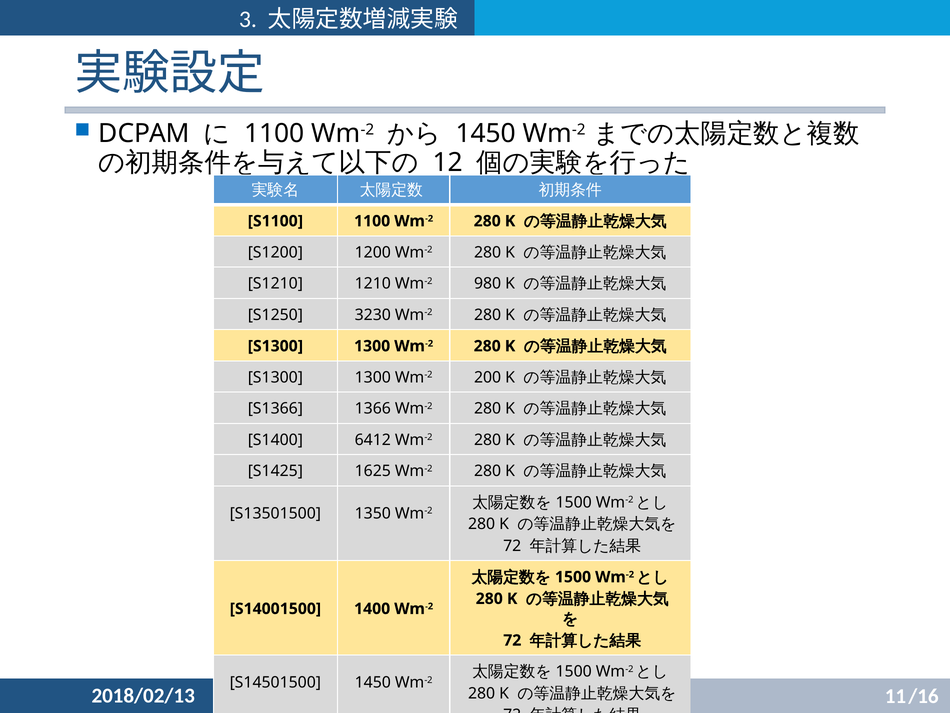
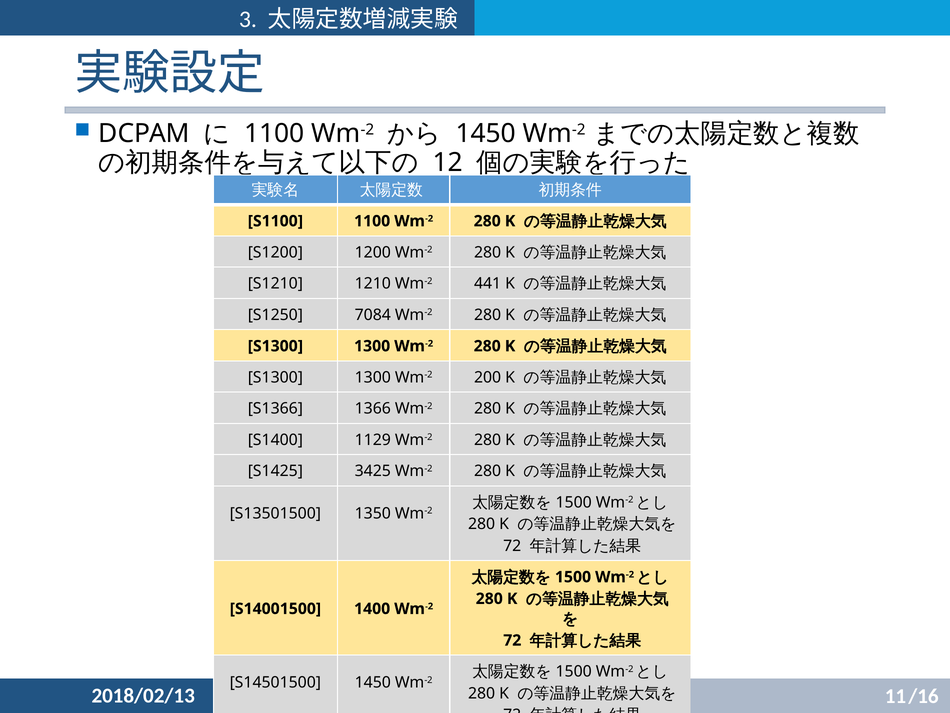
980: 980 -> 441
3230: 3230 -> 7084
6412: 6412 -> 1129
1625: 1625 -> 3425
